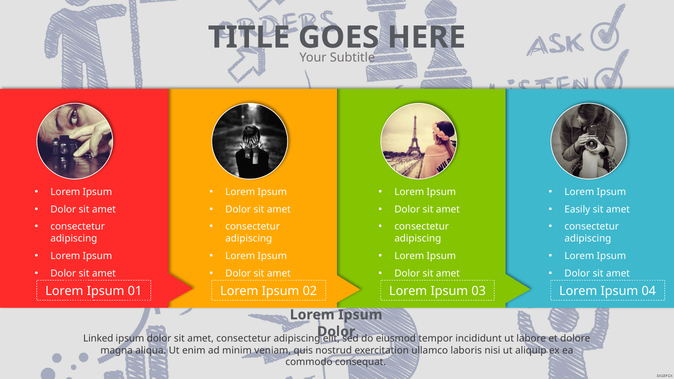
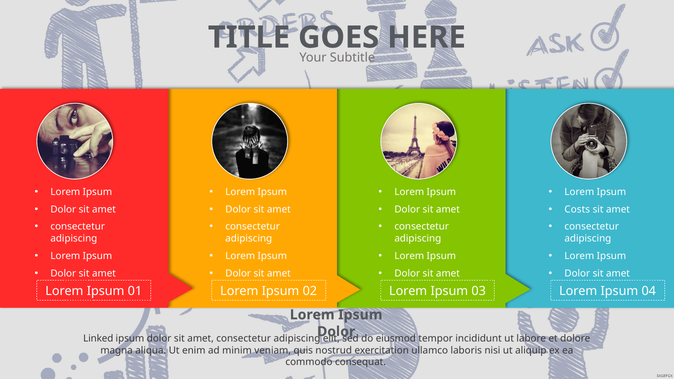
Easily: Easily -> Costs
